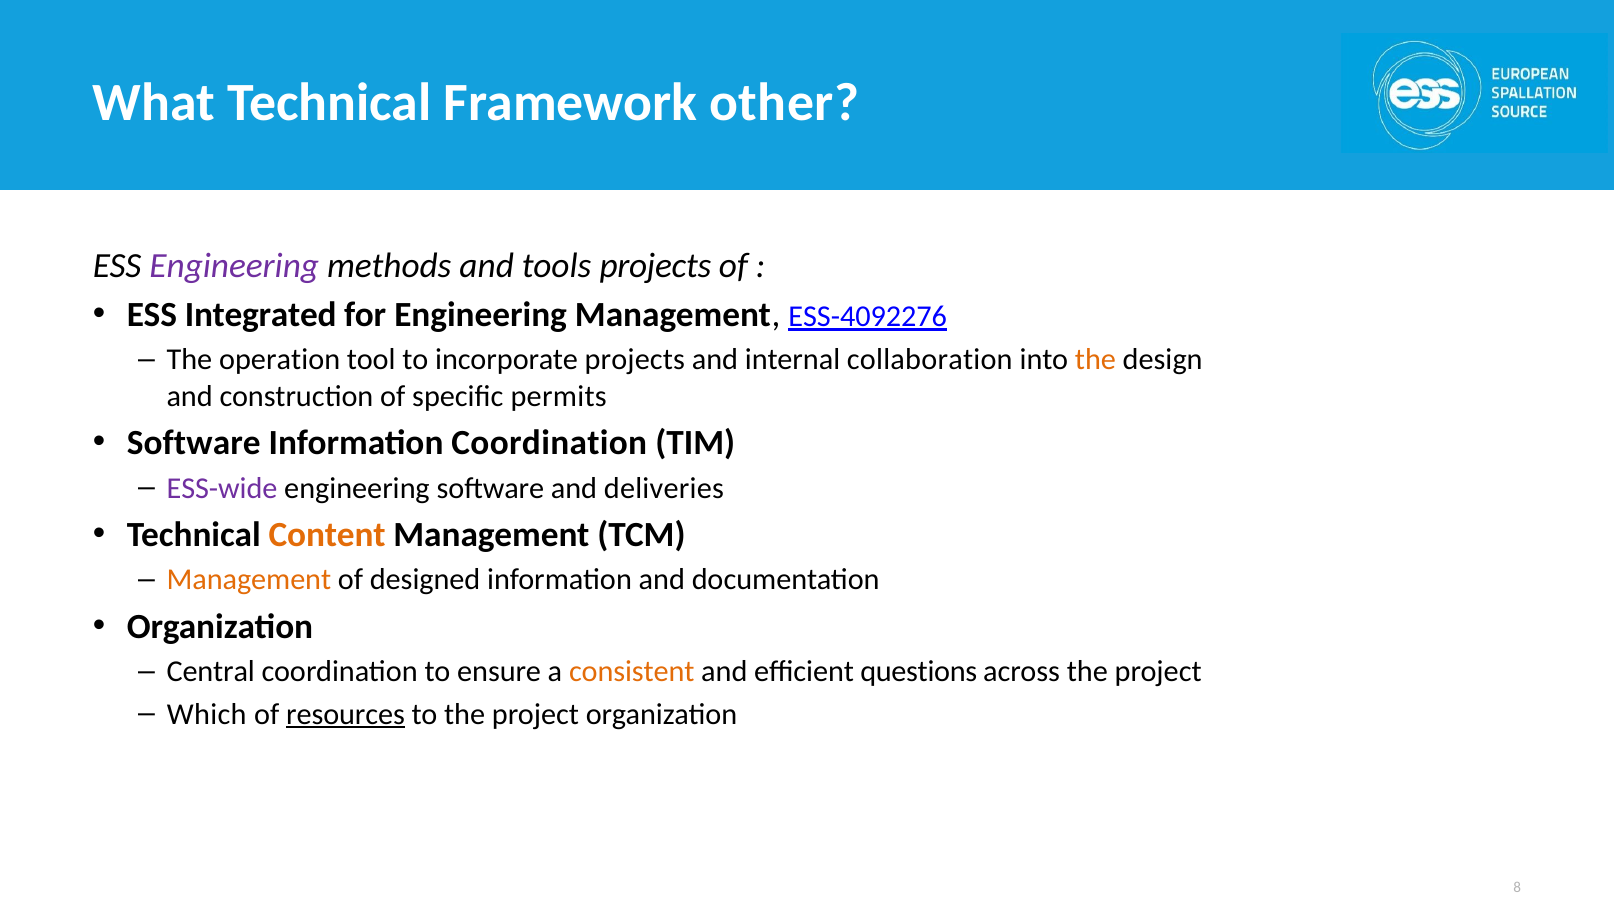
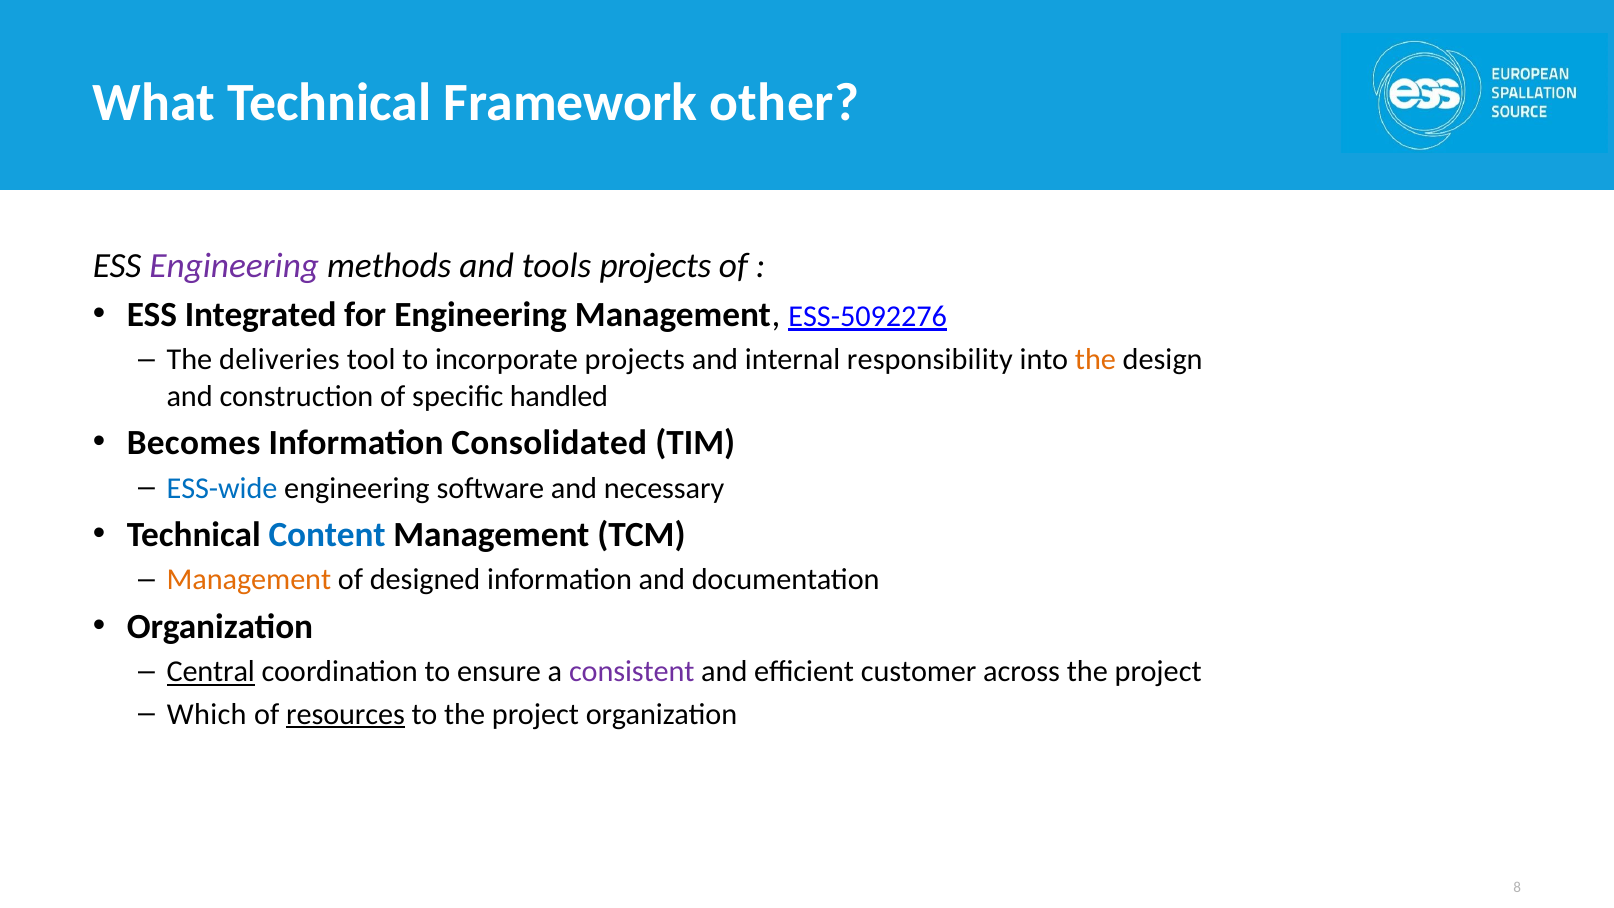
ESS-4092276: ESS-4092276 -> ESS-5092276
operation: operation -> deliveries
collaboration: collaboration -> responsibility
permits: permits -> handled
Software at (194, 443): Software -> Becomes
Information Coordination: Coordination -> Consolidated
ESS-wide colour: purple -> blue
deliveries: deliveries -> necessary
Content colour: orange -> blue
Central underline: none -> present
consistent colour: orange -> purple
questions: questions -> customer
